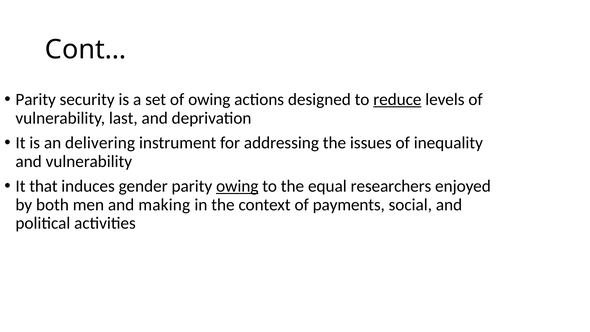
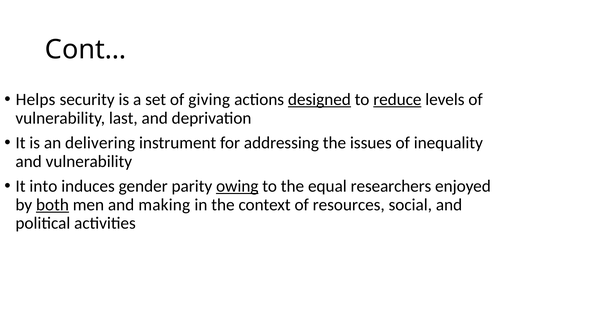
Parity at (36, 99): Parity -> Helps
of owing: owing -> giving
designed underline: none -> present
that: that -> into
both underline: none -> present
payments: payments -> resources
